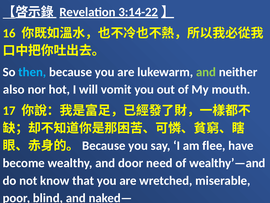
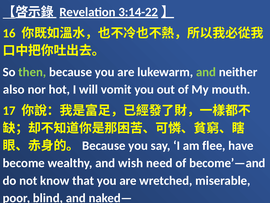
then colour: light blue -> light green
door: door -> wish
wealthy’—and: wealthy’—and -> become’—and
